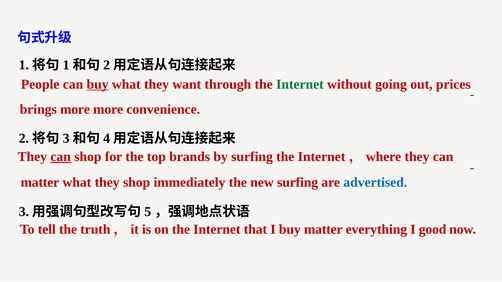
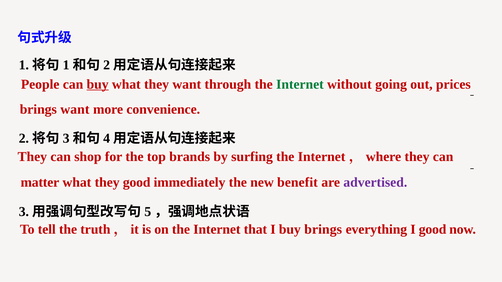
brings more: more -> want
can at (61, 157) underline: present -> none
they shop: shop -> good
new surfing: surfing -> benefit
advertised colour: blue -> purple
buy matter: matter -> brings
